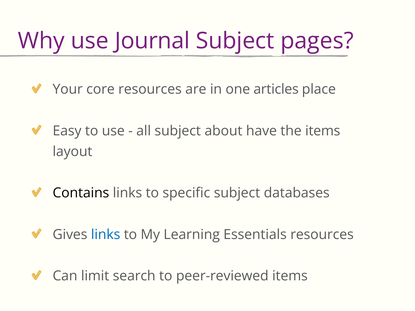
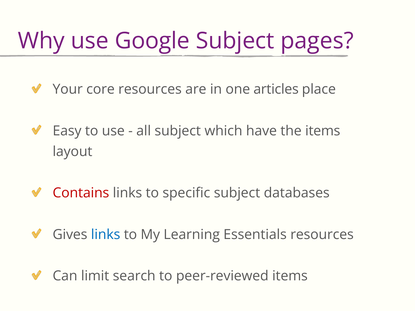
Journal: Journal -> Google
about: about -> which
Contains colour: black -> red
